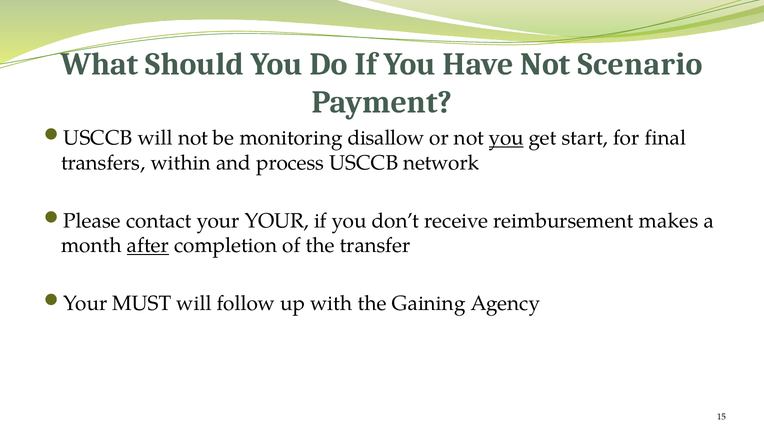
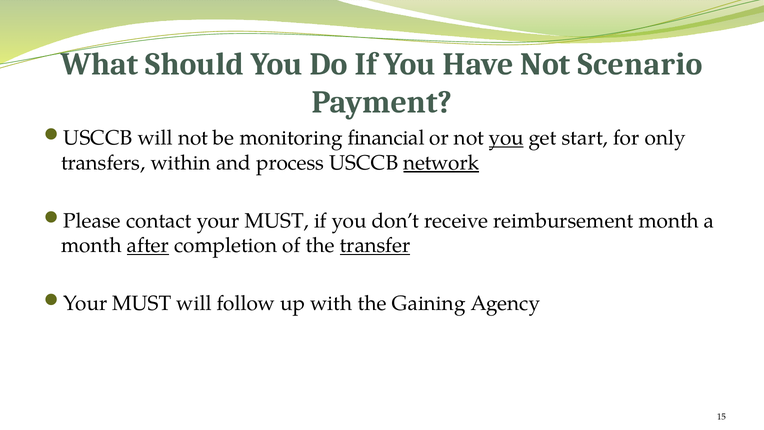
disallow: disallow -> financial
final: final -> only
network underline: none -> present
contact your YOUR: YOUR -> MUST
reimbursement makes: makes -> month
transfer underline: none -> present
